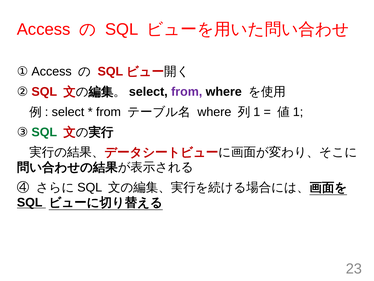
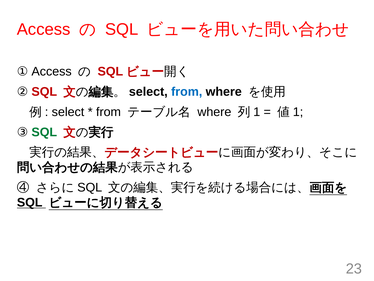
from at (187, 92) colour: purple -> blue
